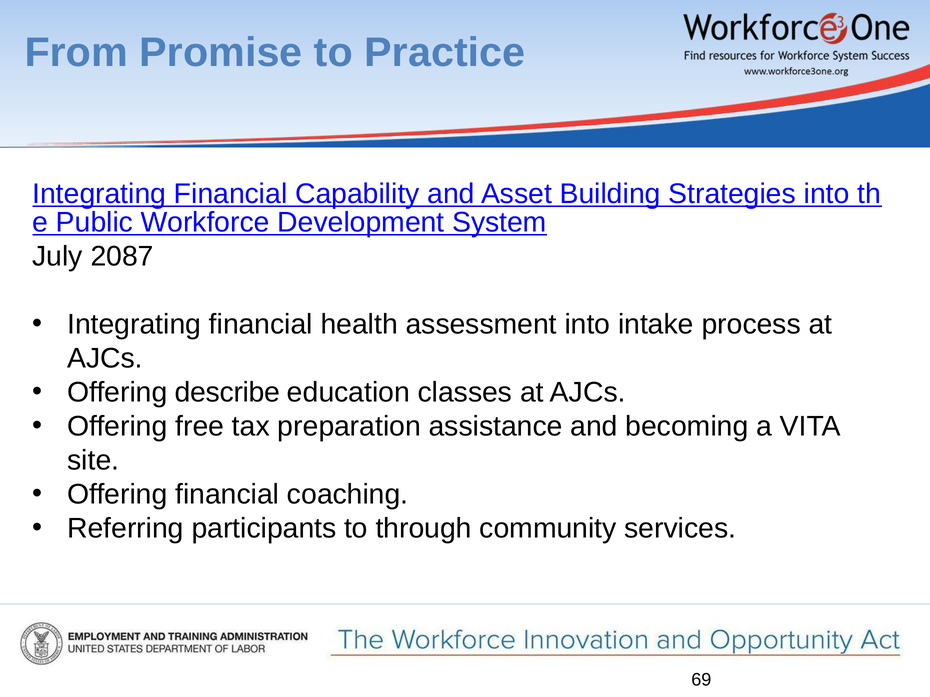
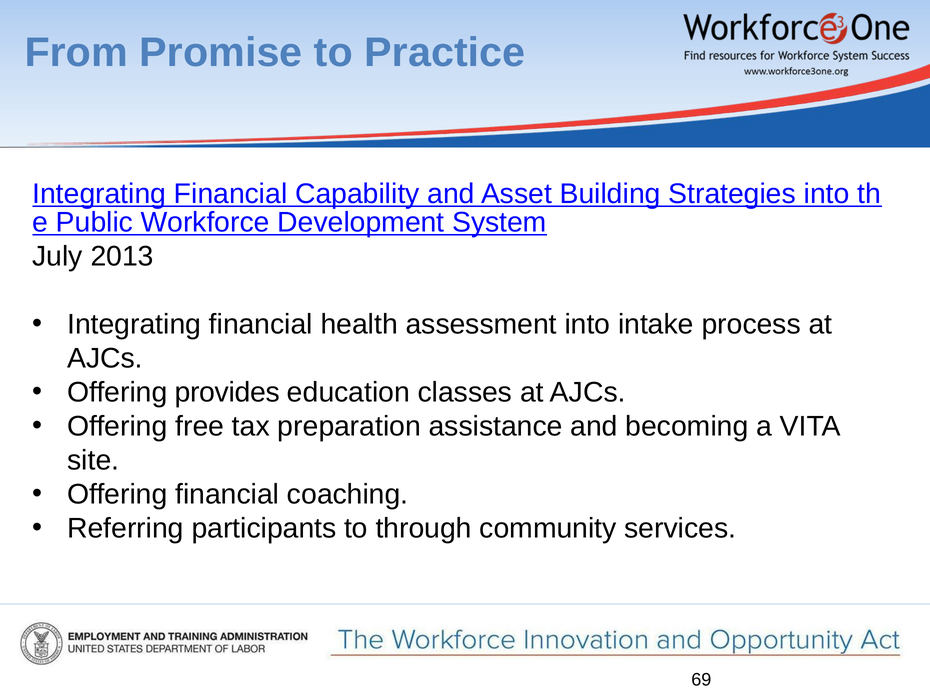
2087: 2087 -> 2013
describe: describe -> provides
